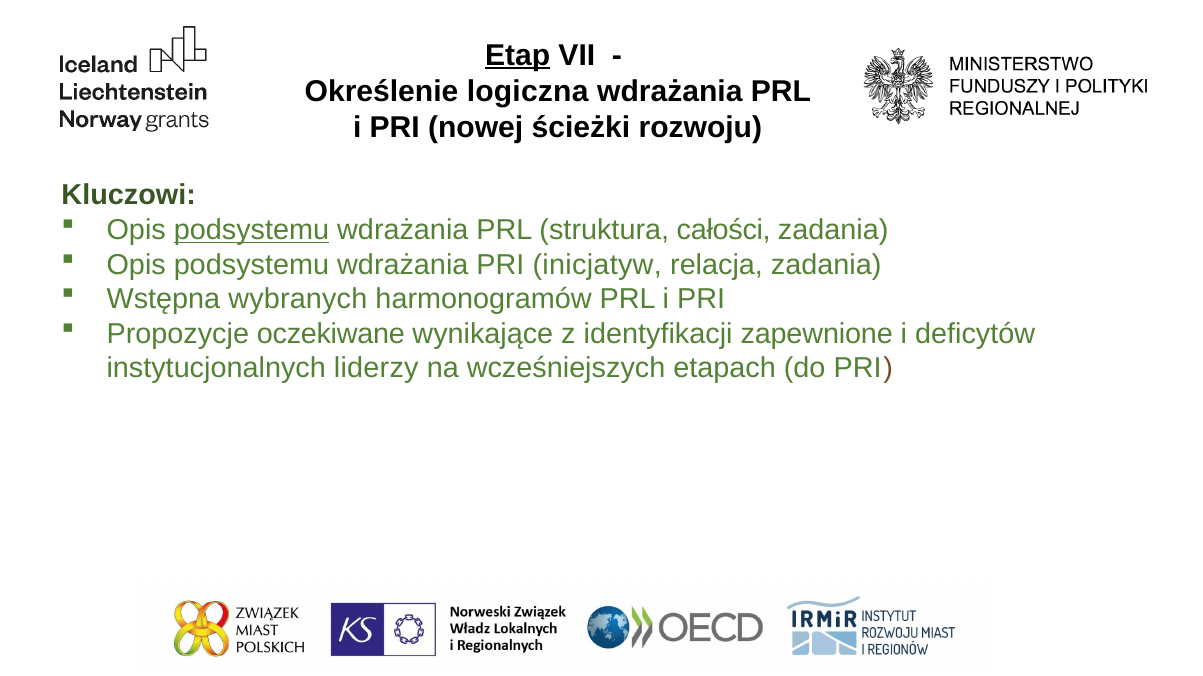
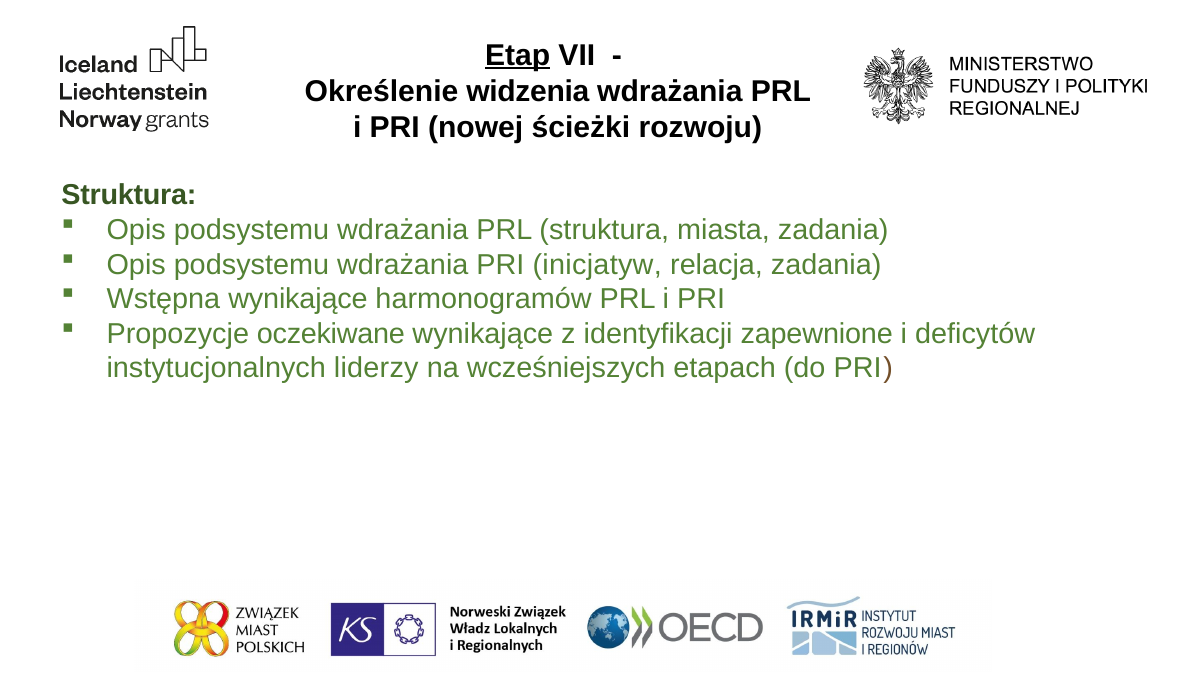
logiczna: logiczna -> widzenia
Kluczowi at (129, 196): Kluczowi -> Struktura
podsystemu at (251, 230) underline: present -> none
całości: całości -> miasta
Wstępna wybranych: wybranych -> wynikające
